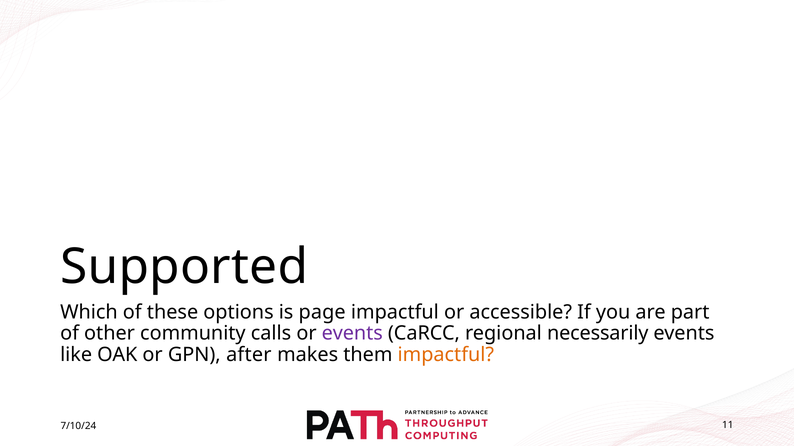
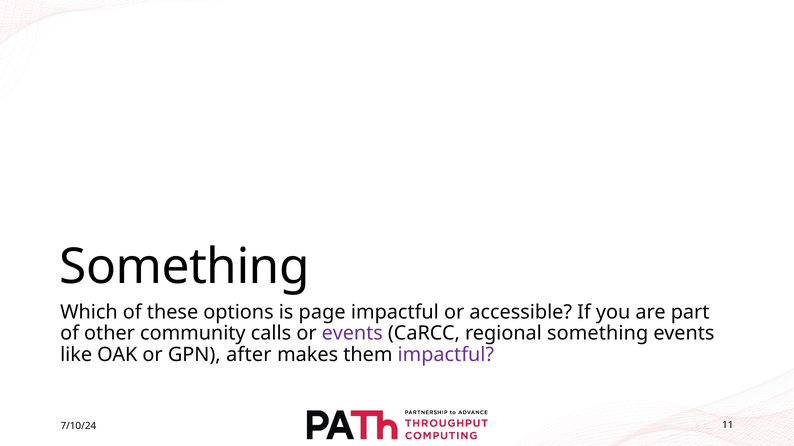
Supported at (184, 267): Supported -> Something
regional necessarily: necessarily -> something
impactful at (446, 355) colour: orange -> purple
